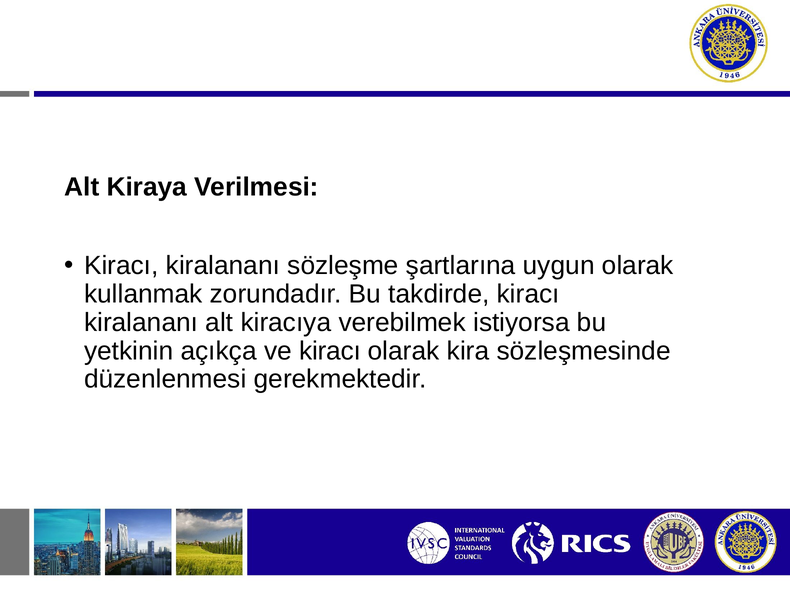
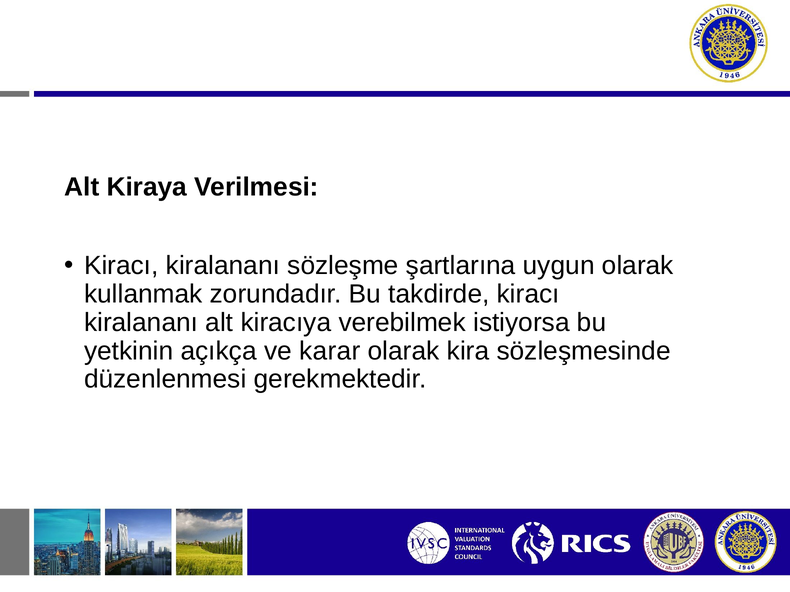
ve kiracı: kiracı -> karar
